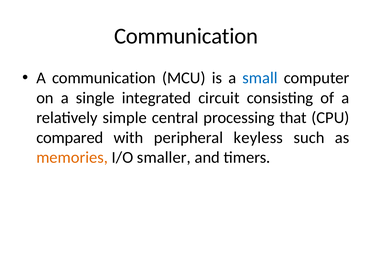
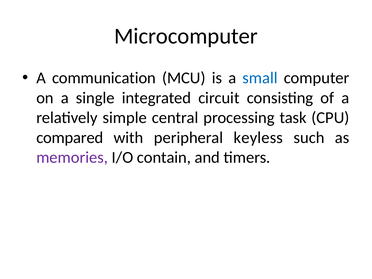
Communication at (186, 36): Communication -> Microcomputer
that: that -> task
memories colour: orange -> purple
smaller: smaller -> contain
